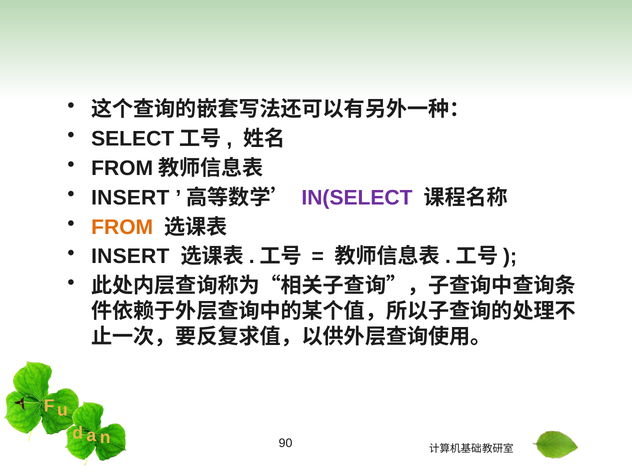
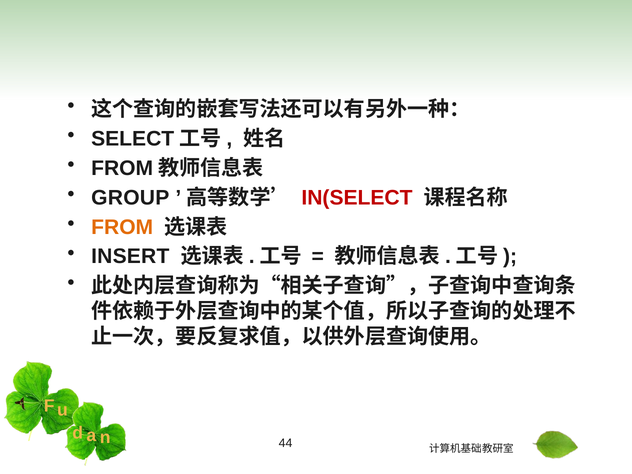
INSERT at (130, 198): INSERT -> GROUP
IN(SELECT colour: purple -> red
90: 90 -> 44
